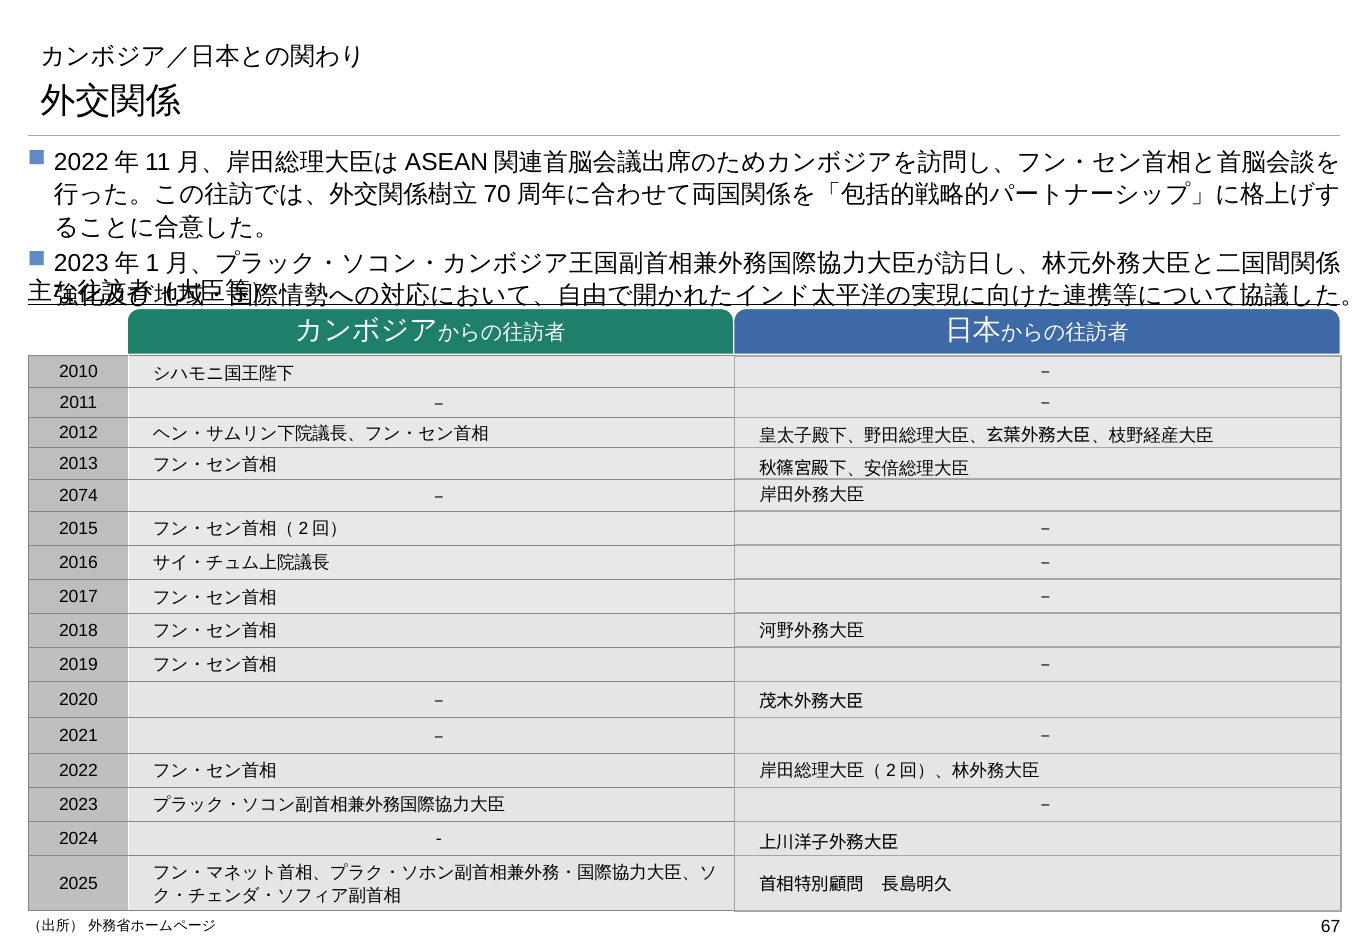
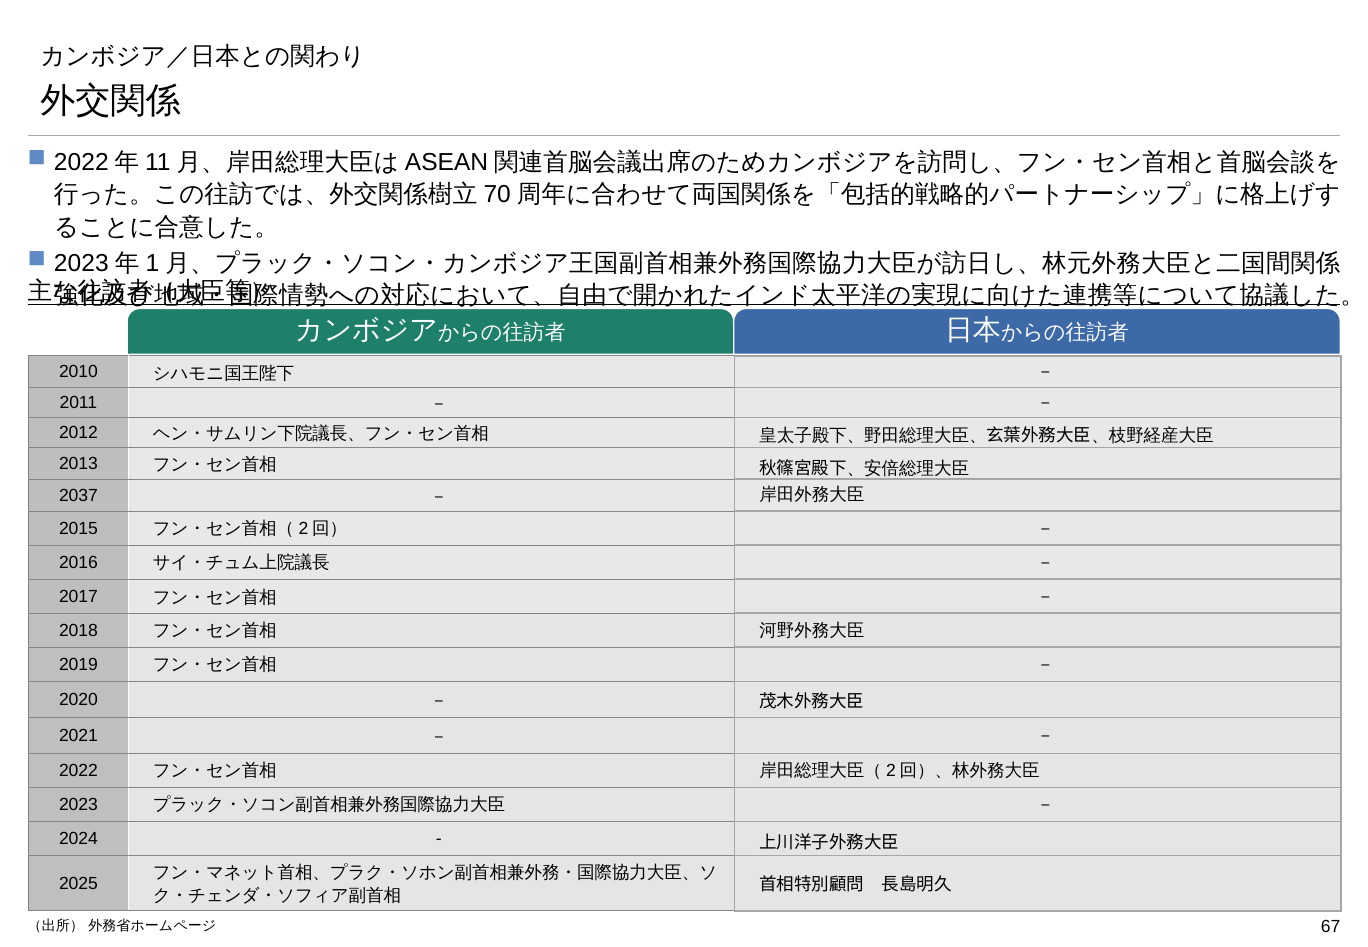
2074: 2074 -> 2037
